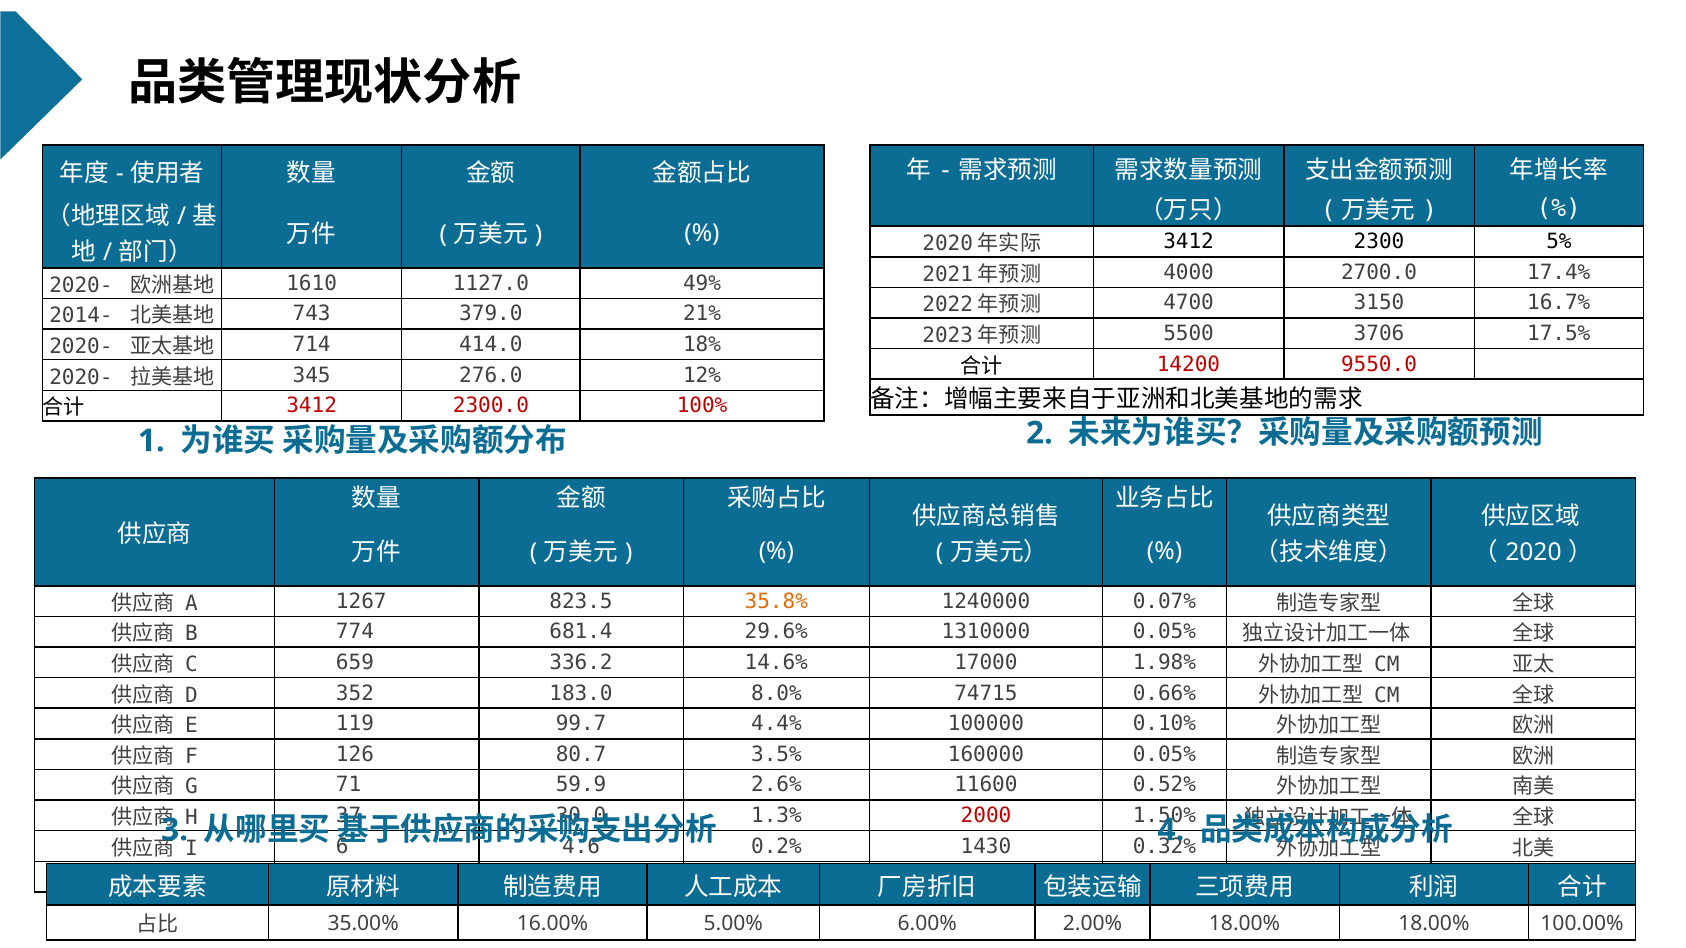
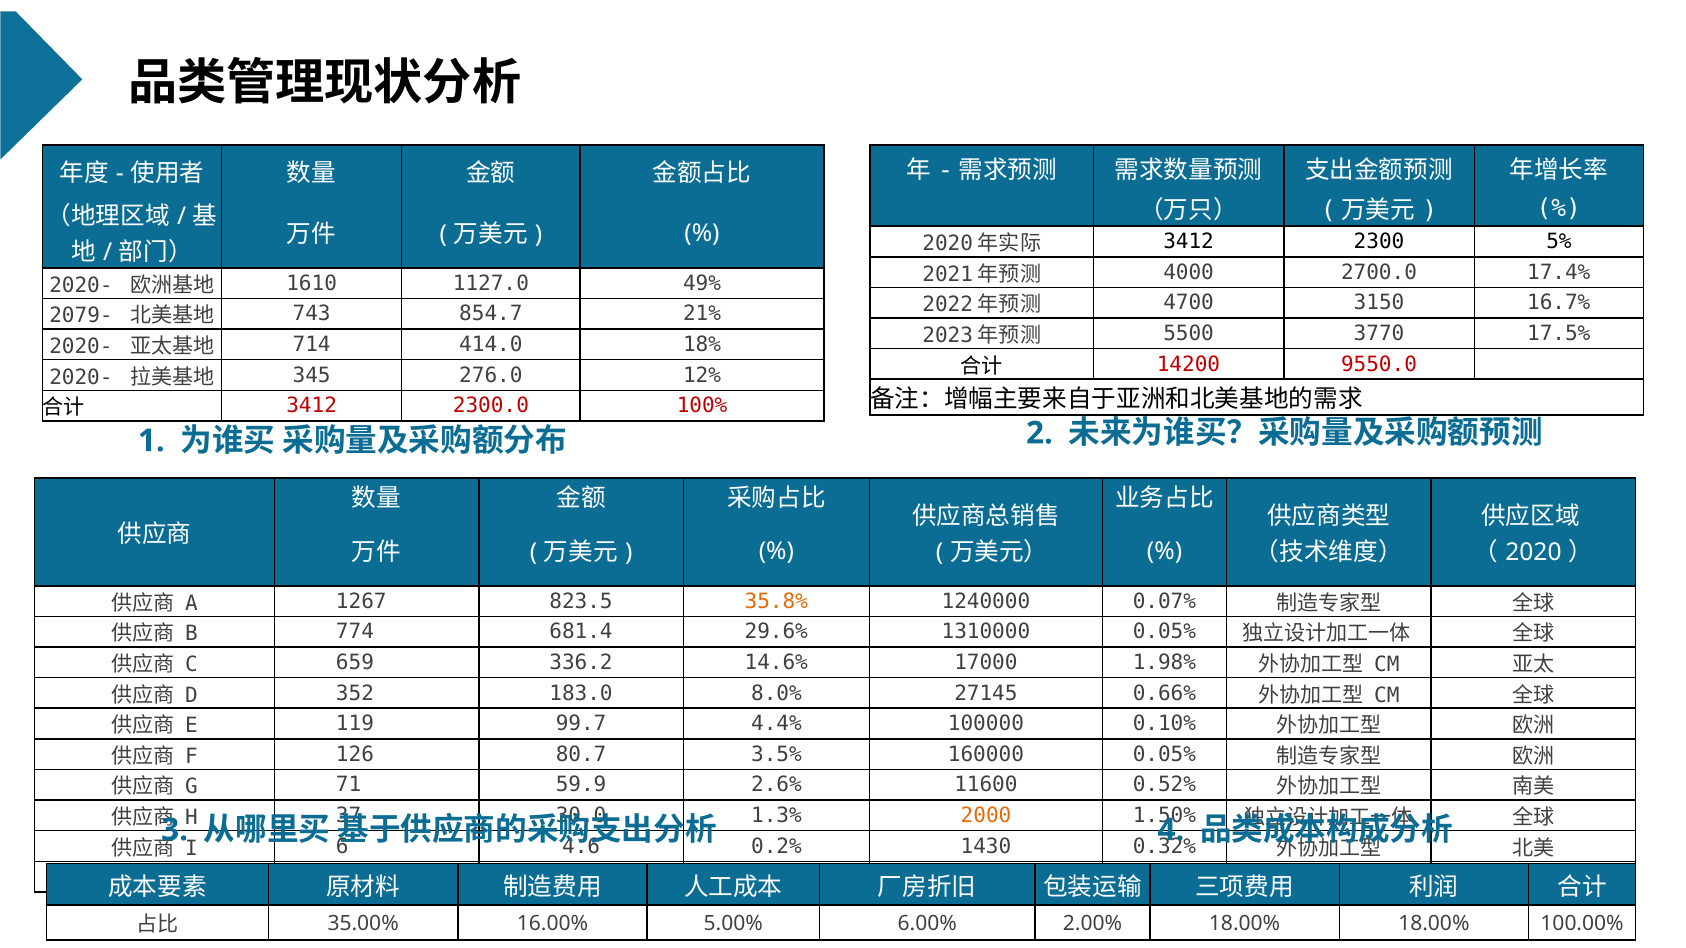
2014-: 2014- -> 2079-
379.0: 379.0 -> 854.7
3706: 3706 -> 3770
74715: 74715 -> 27145
2000 colour: red -> orange
